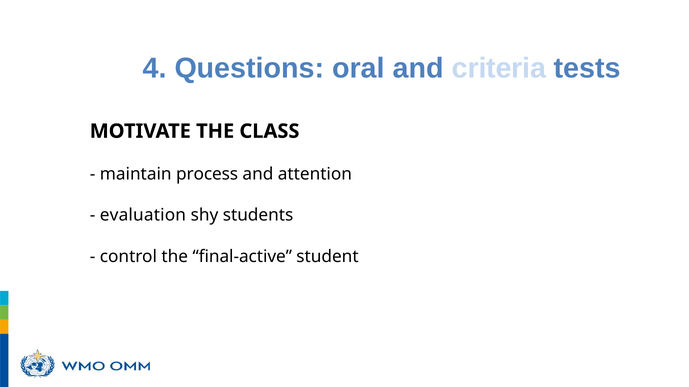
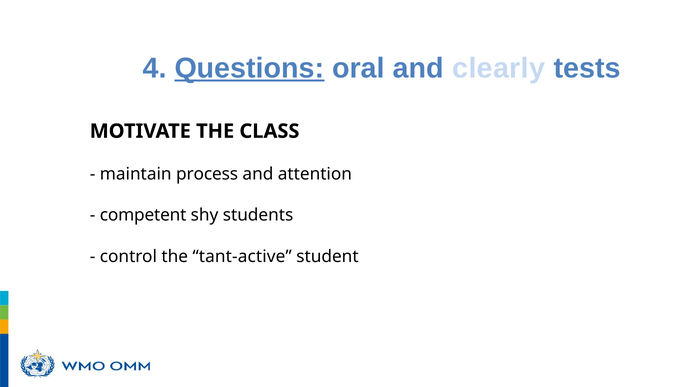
Questions at (250, 68) underline: none -> present
criteria: criteria -> clearly
evaluation: evaluation -> competent
final-active: final-active -> tant-active
